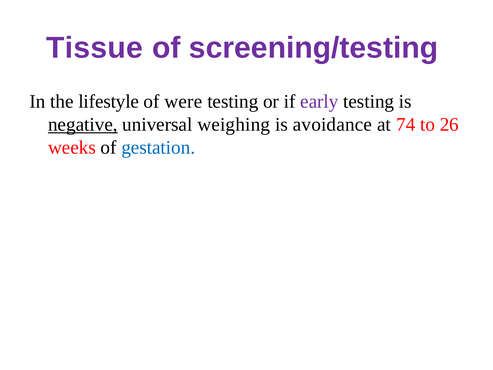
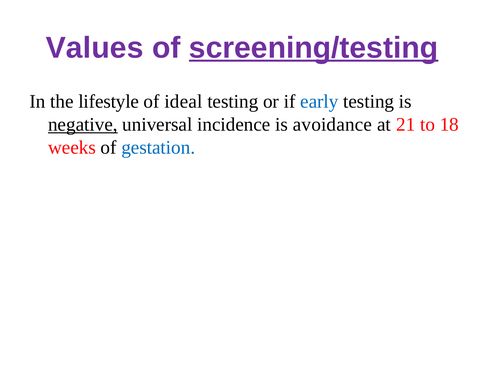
Tissue: Tissue -> Values
screening/testing underline: none -> present
were: were -> ideal
early colour: purple -> blue
weighing: weighing -> incidence
74: 74 -> 21
26: 26 -> 18
